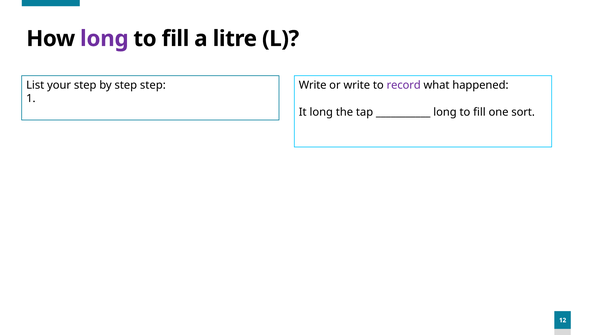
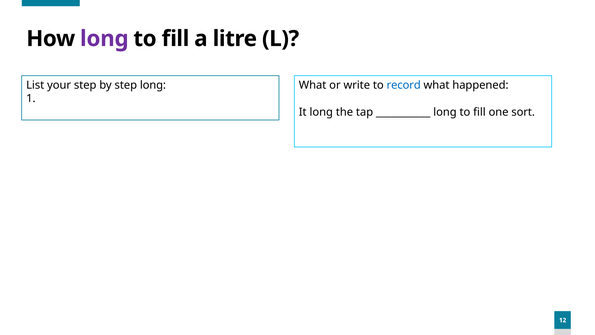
step step: step -> long
Write at (313, 85): Write -> What
record colour: purple -> blue
